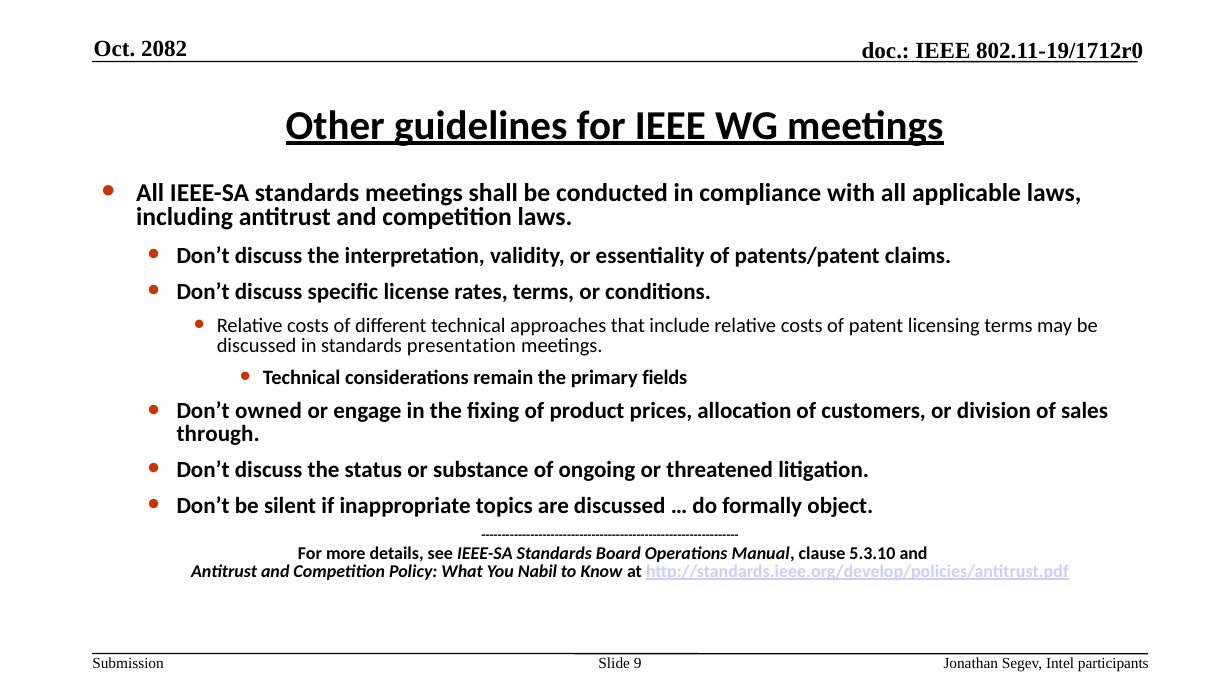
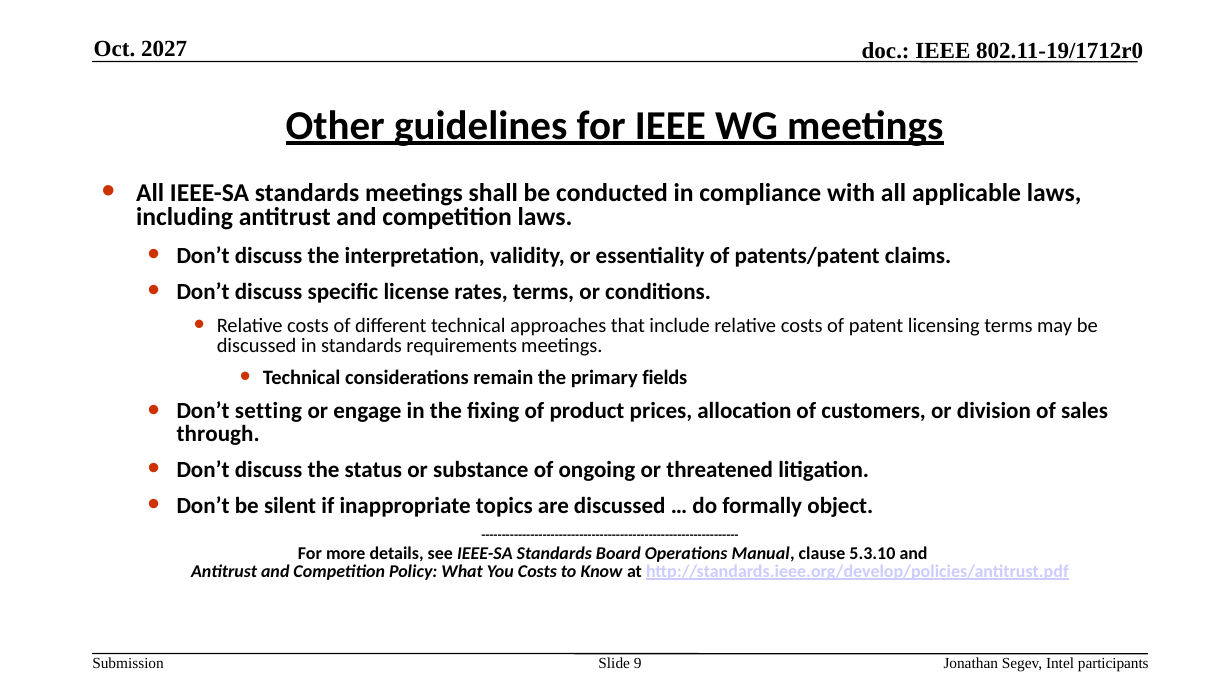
2082: 2082 -> 2027
presentation: presentation -> requirements
owned: owned -> setting
You Nabil: Nabil -> Costs
